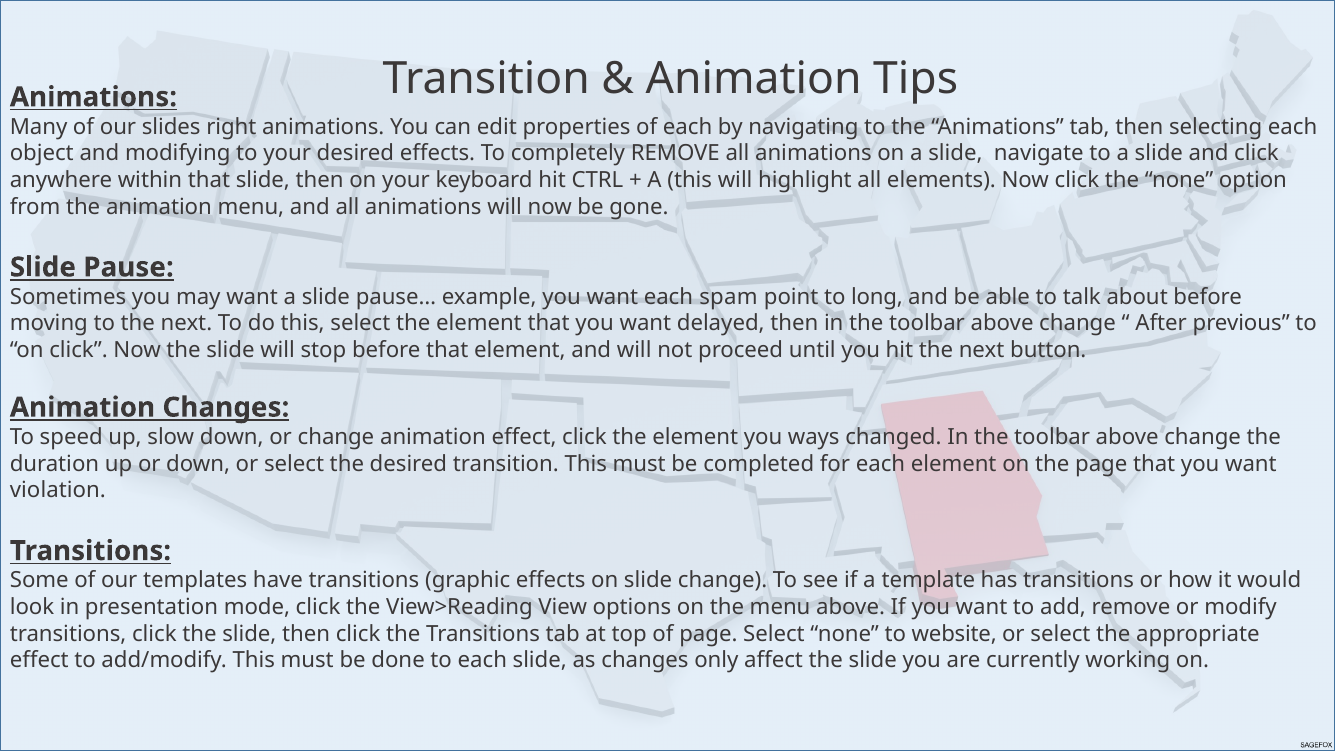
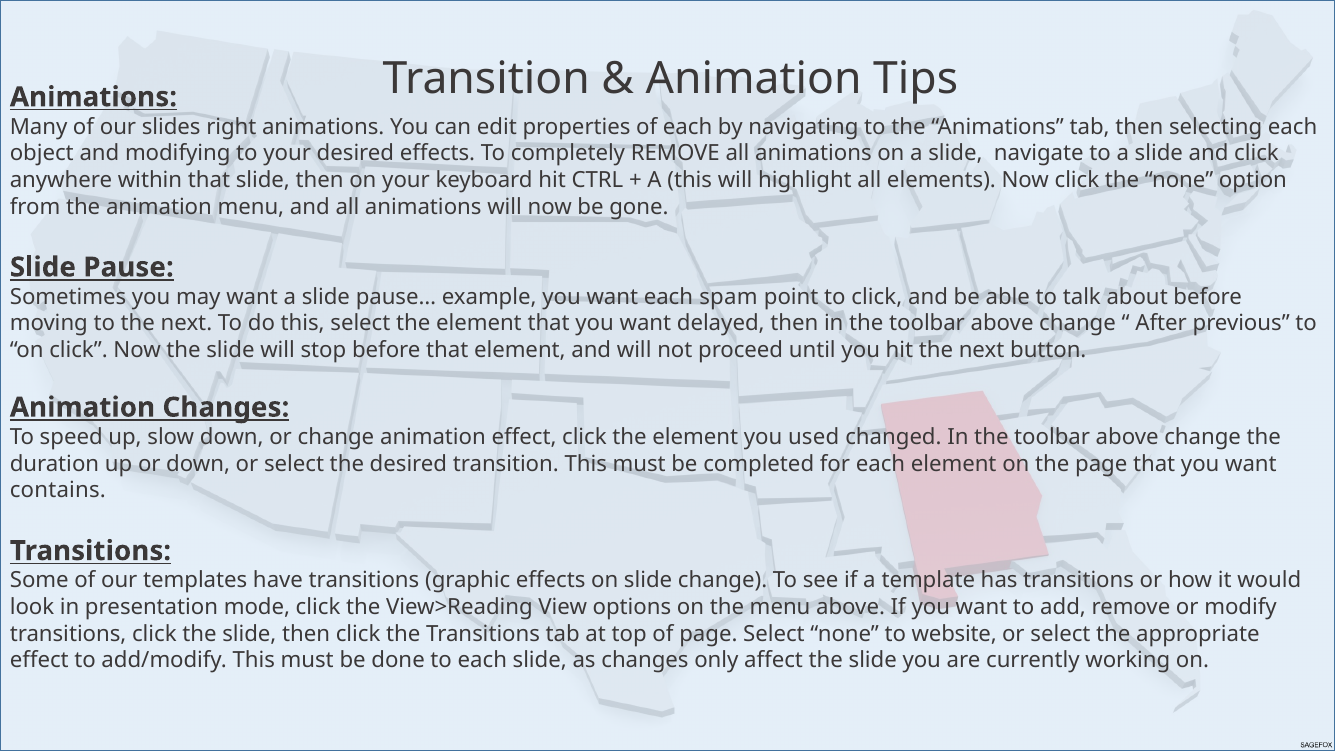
to long: long -> click
ways: ways -> used
violation: violation -> contains
